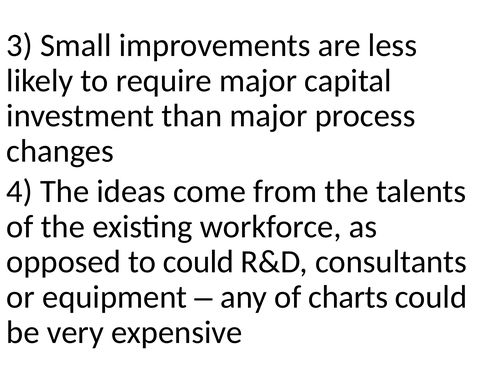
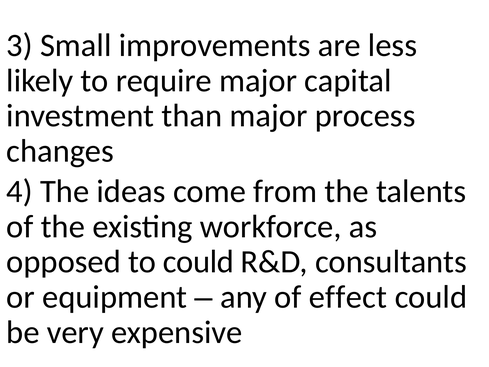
charts: charts -> effect
